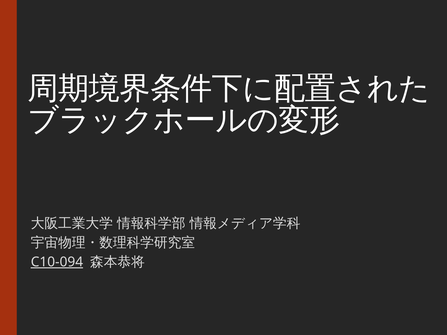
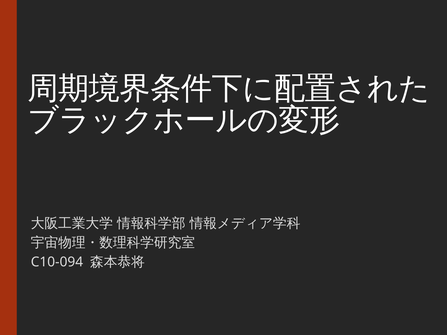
C10-094 underline: present -> none
